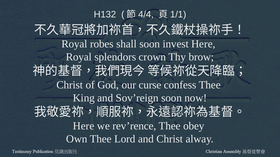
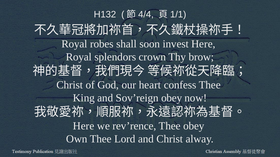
curse: curse -> heart
Sov’reign soon: soon -> obey
